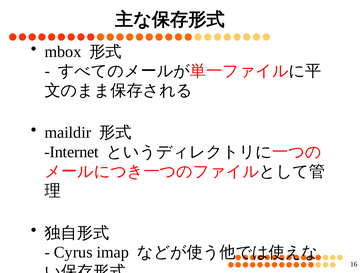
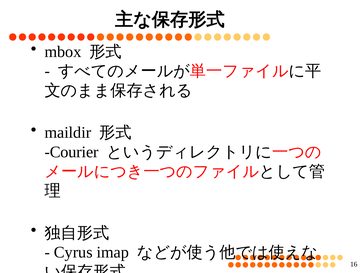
Internet: Internet -> Courier
